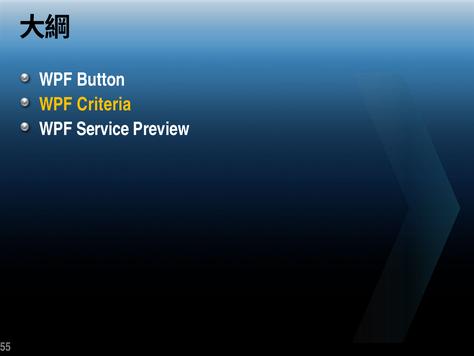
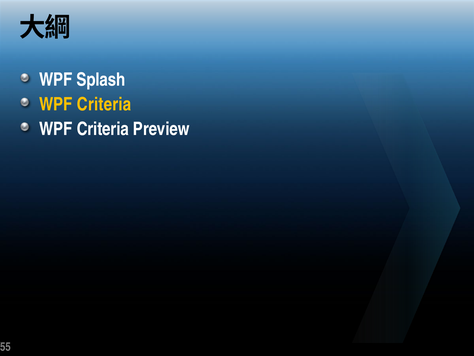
Button: Button -> Splash
Service at (103, 129): Service -> Criteria
